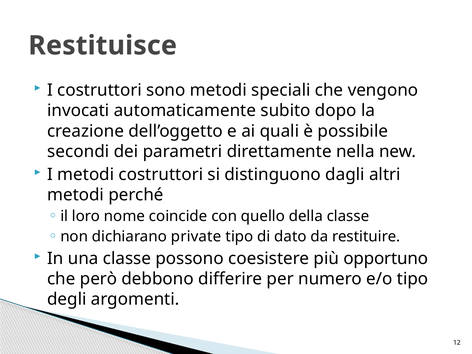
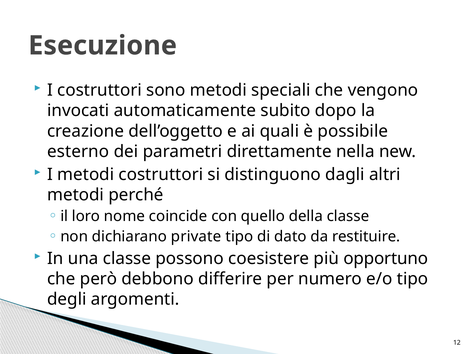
Restituisce: Restituisce -> Esecuzione
secondi: secondi -> esterno
